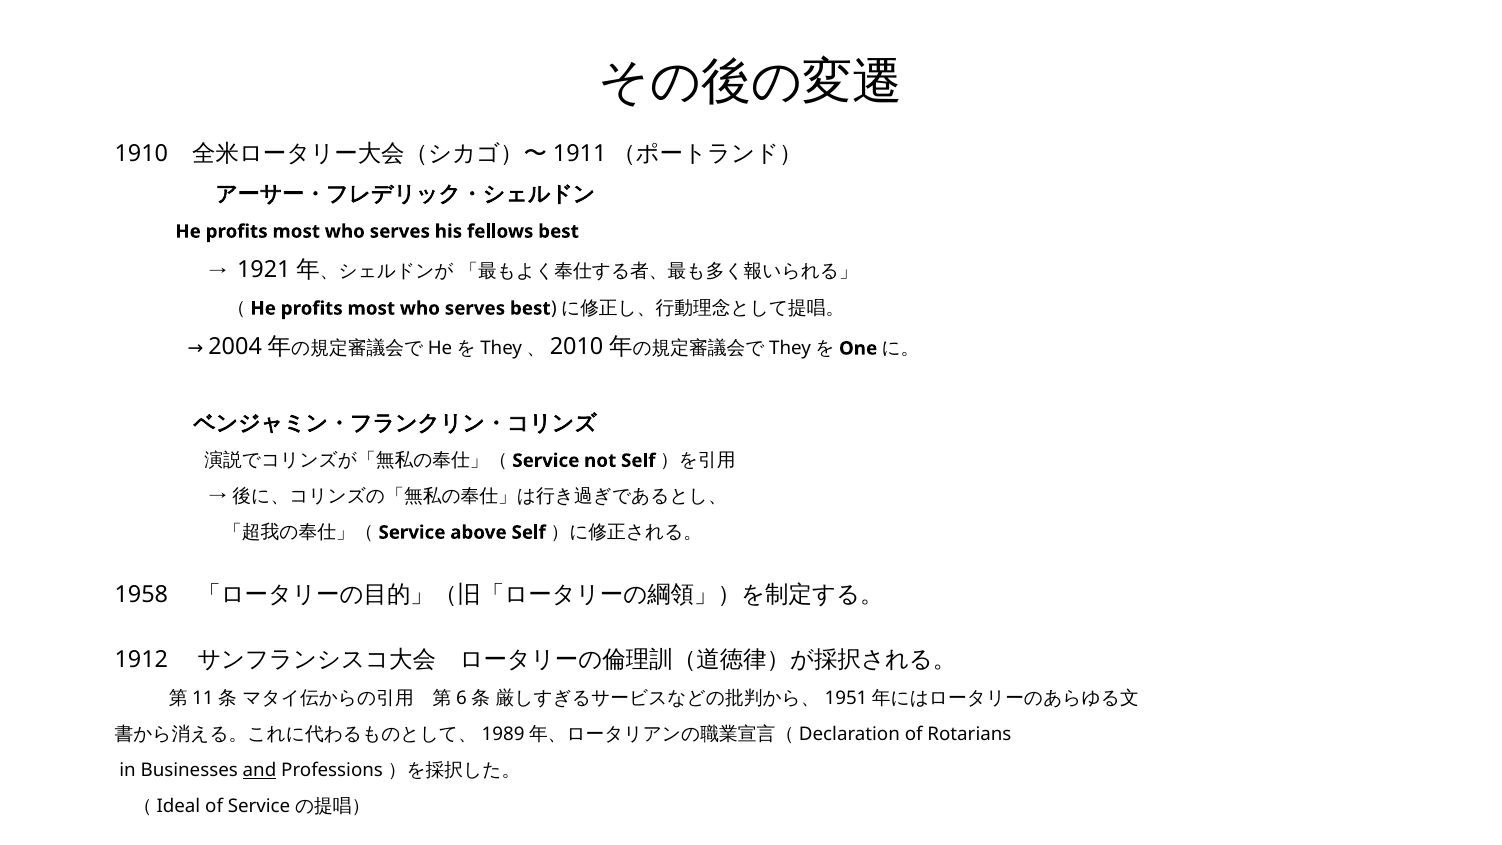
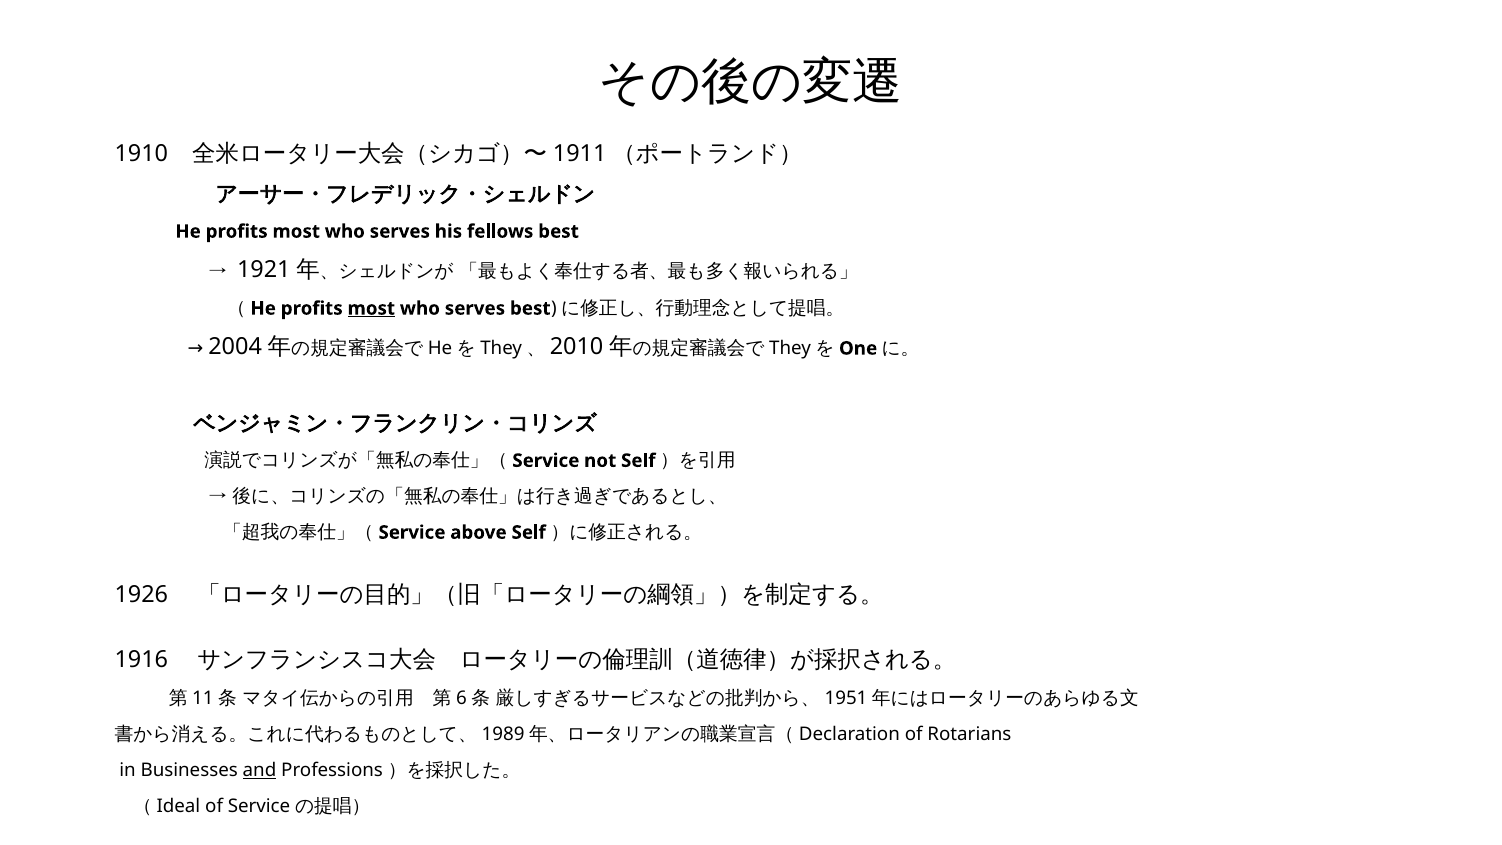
most at (371, 308) underline: none -> present
1958: 1958 -> 1926
1912: 1912 -> 1916
